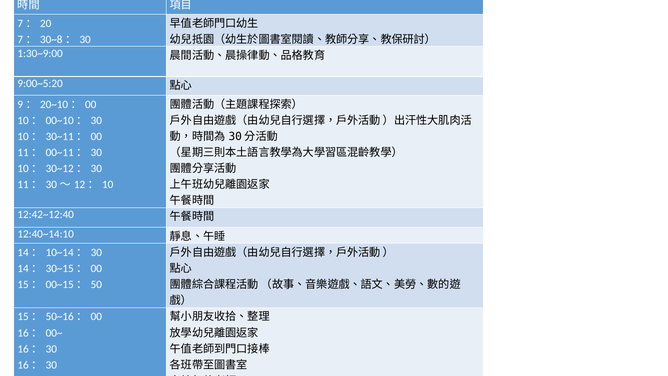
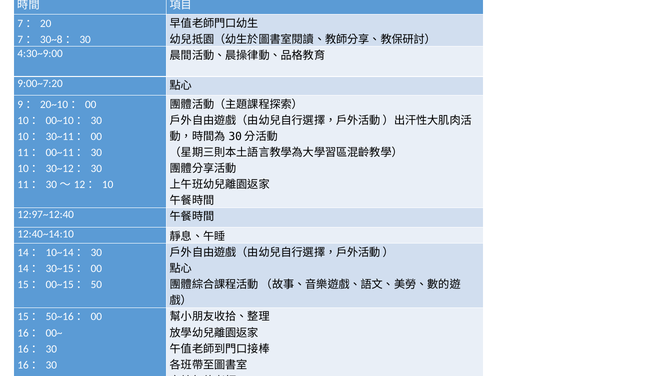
1:30~9:00: 1:30~9:00 -> 4:30~9:00
9:00~5:20: 9:00~5:20 -> 9:00~7:20
12:42~12:40: 12:42~12:40 -> 12:97~12:40
